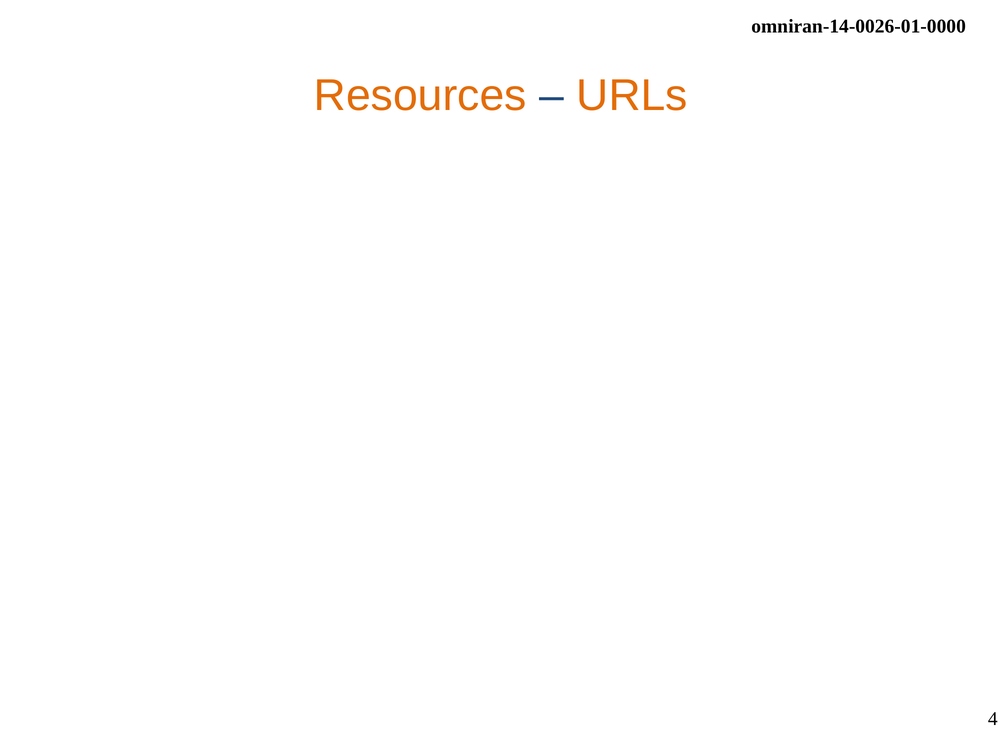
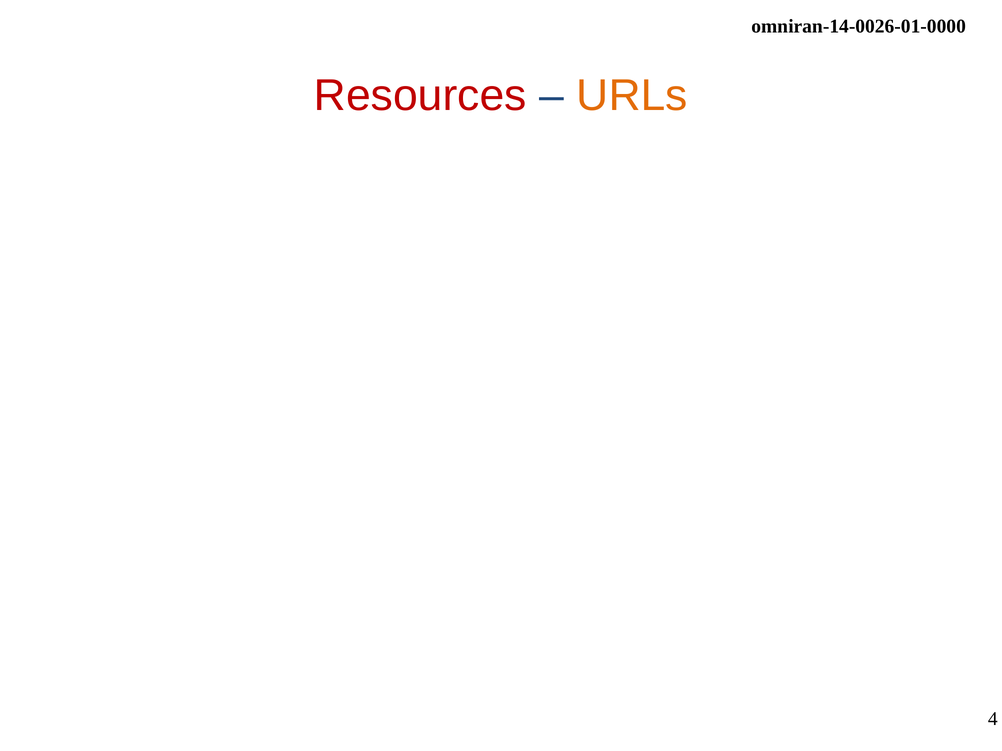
Resources colour: orange -> red
